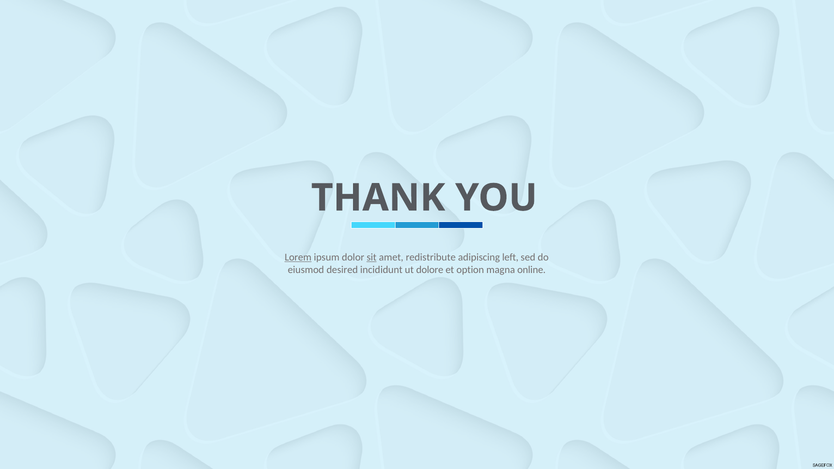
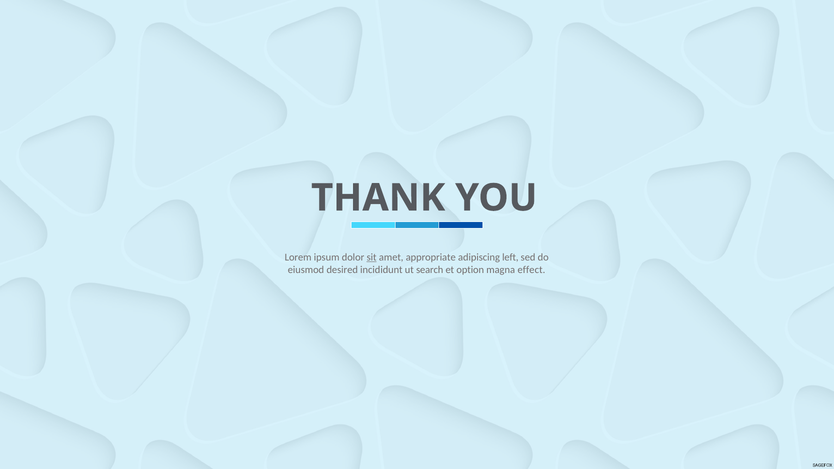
Lorem underline: present -> none
redistribute: redistribute -> appropriate
dolore: dolore -> search
online: online -> effect
